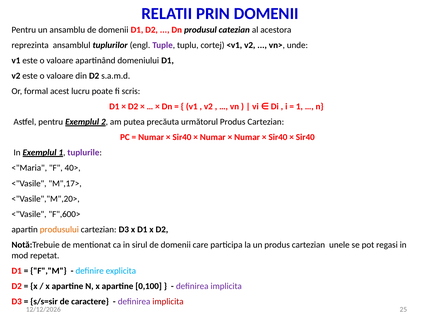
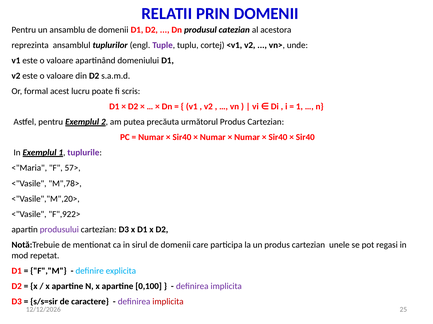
40>: 40> -> 57>
M",17>: M",17> -> M",78>
F",600>: F",600> -> F",922>
produsului colour: orange -> purple
